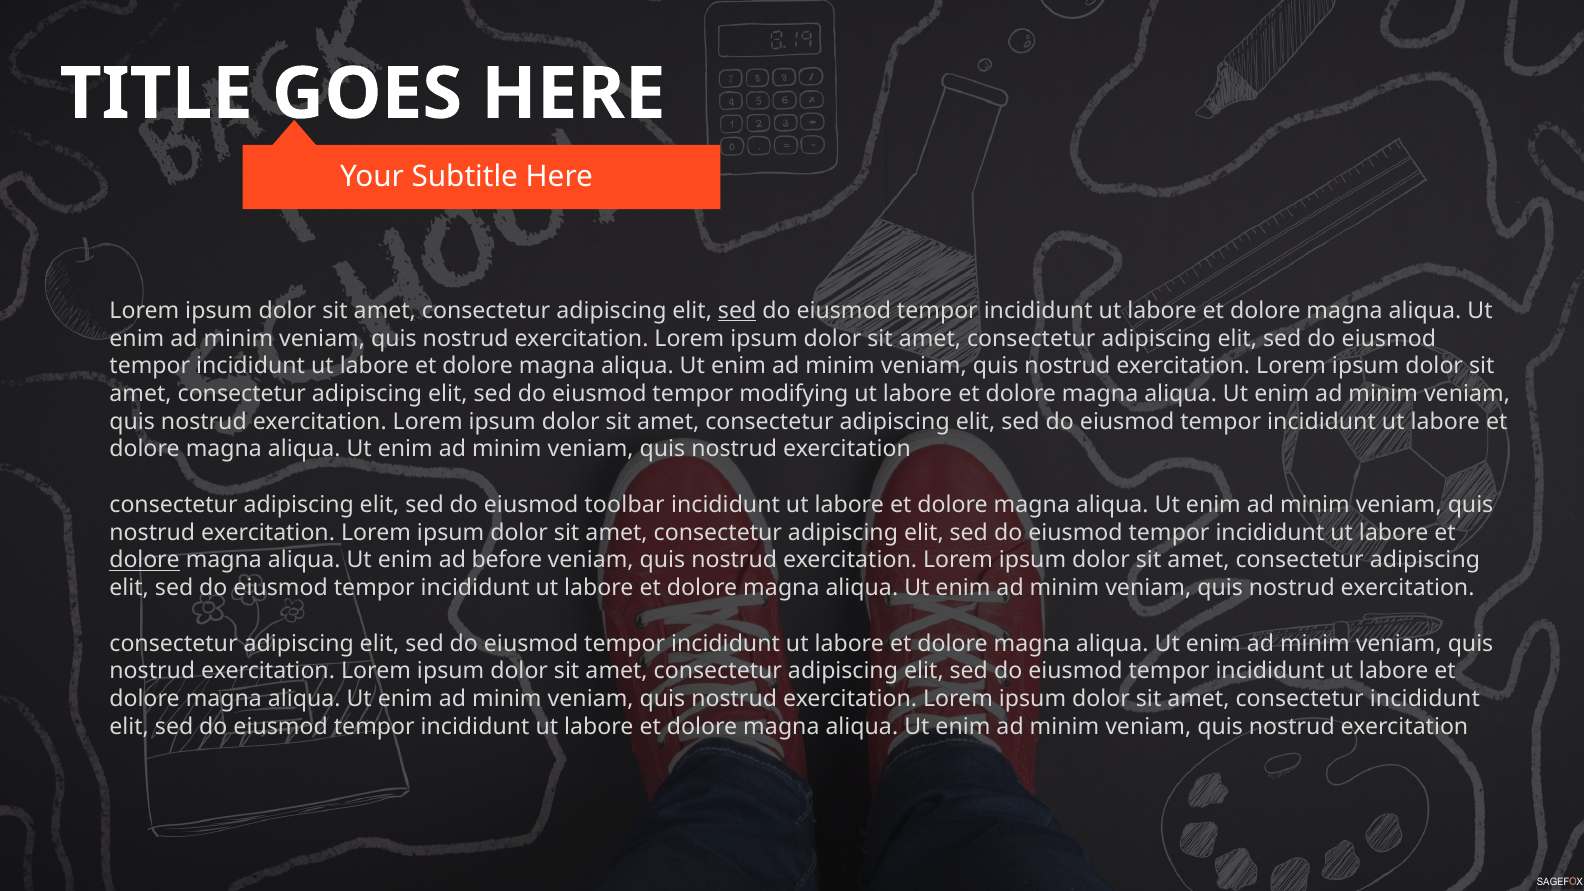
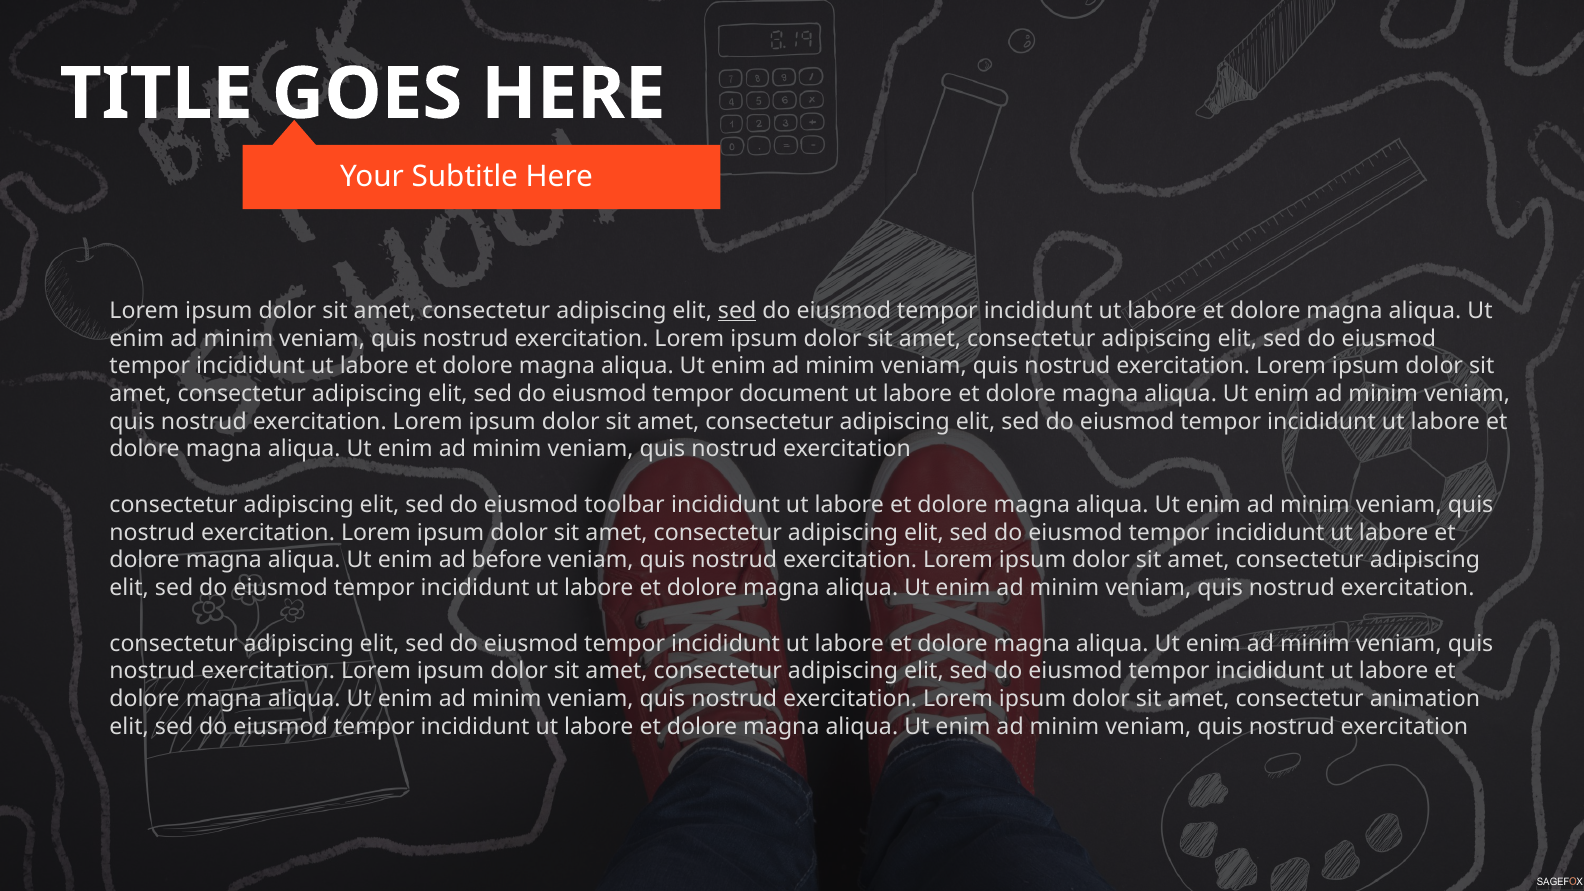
modifying: modifying -> document
dolore at (145, 560) underline: present -> none
consectetur incididunt: incididunt -> animation
